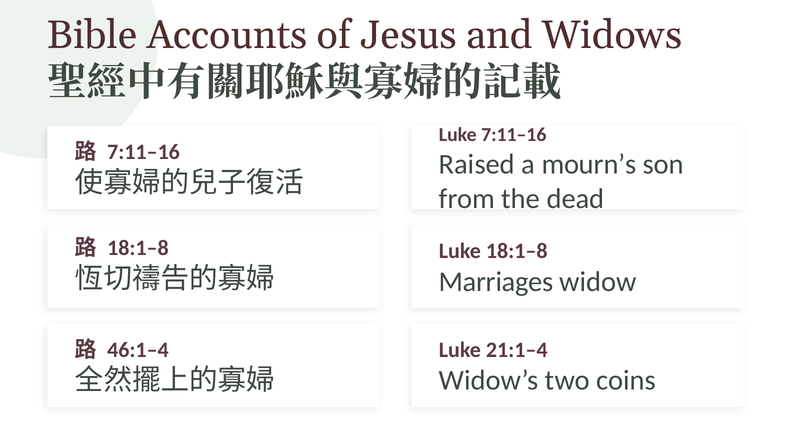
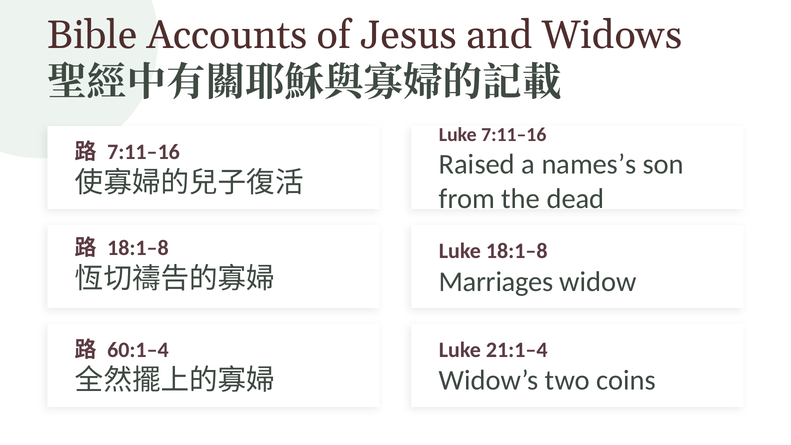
mourn’s: mourn’s -> names’s
46:1–4: 46:1–4 -> 60:1–4
